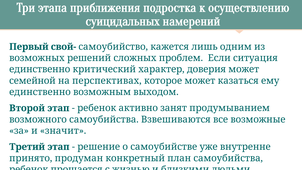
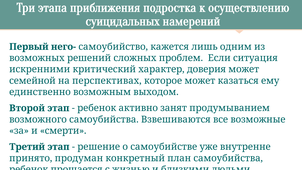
свой-: свой- -> него-
единственно at (40, 69): единственно -> искренними
значит: значит -> смерти
